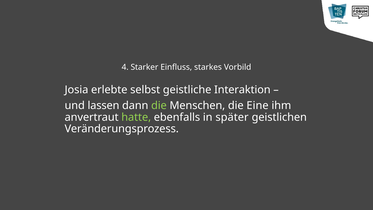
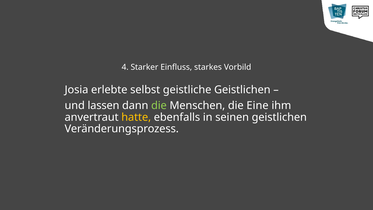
geistliche Interaktion: Interaktion -> Geistlichen
hatte colour: light green -> yellow
später: später -> seinen
